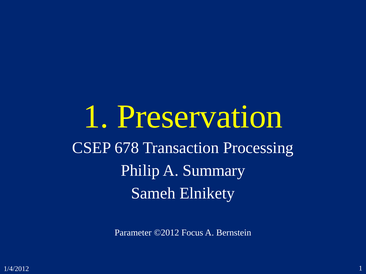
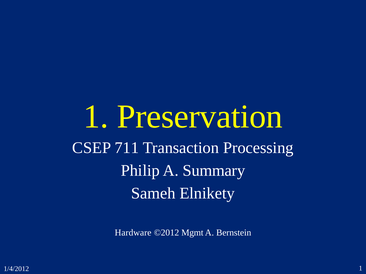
678: 678 -> 711
Parameter: Parameter -> Hardware
Focus: Focus -> Mgmt
